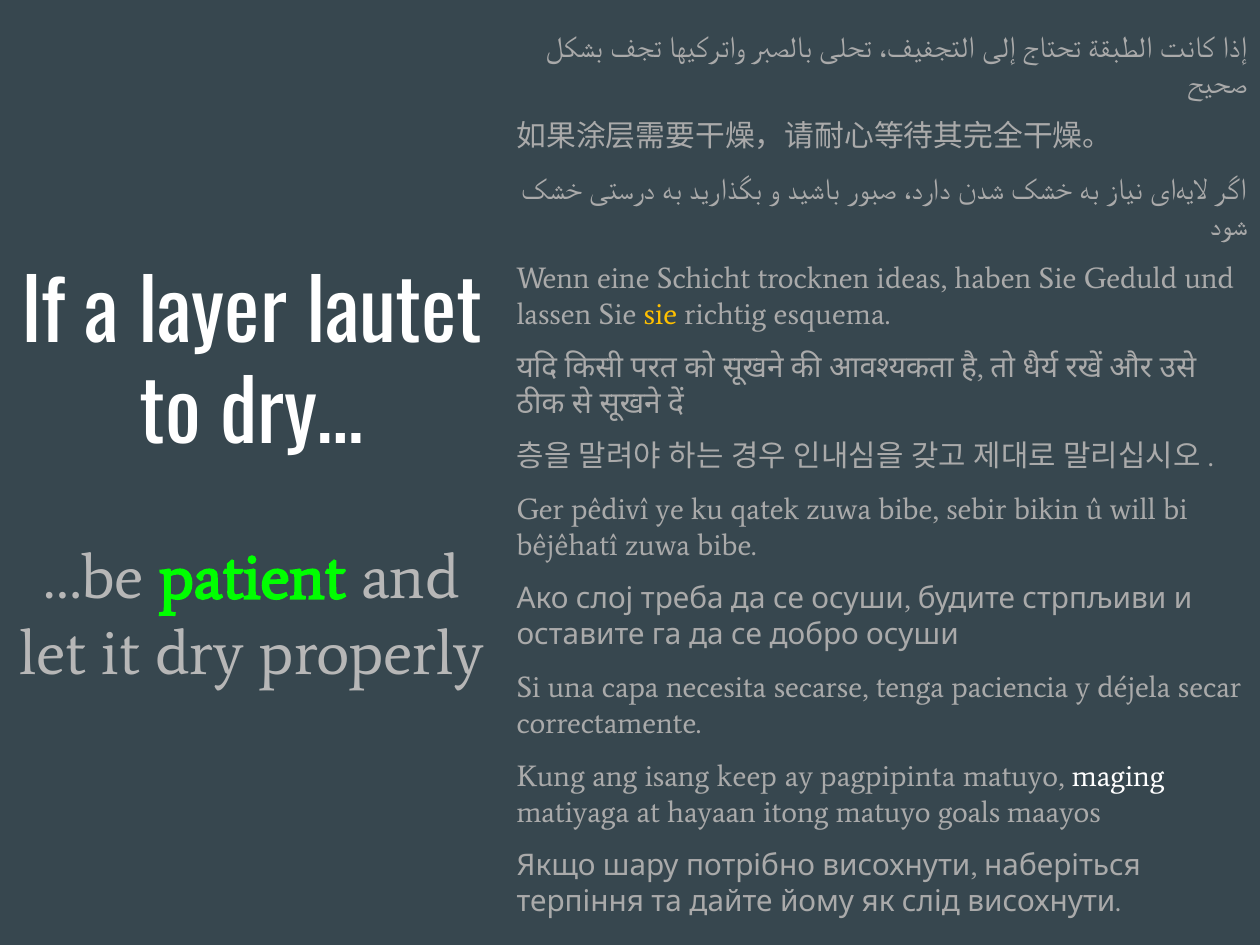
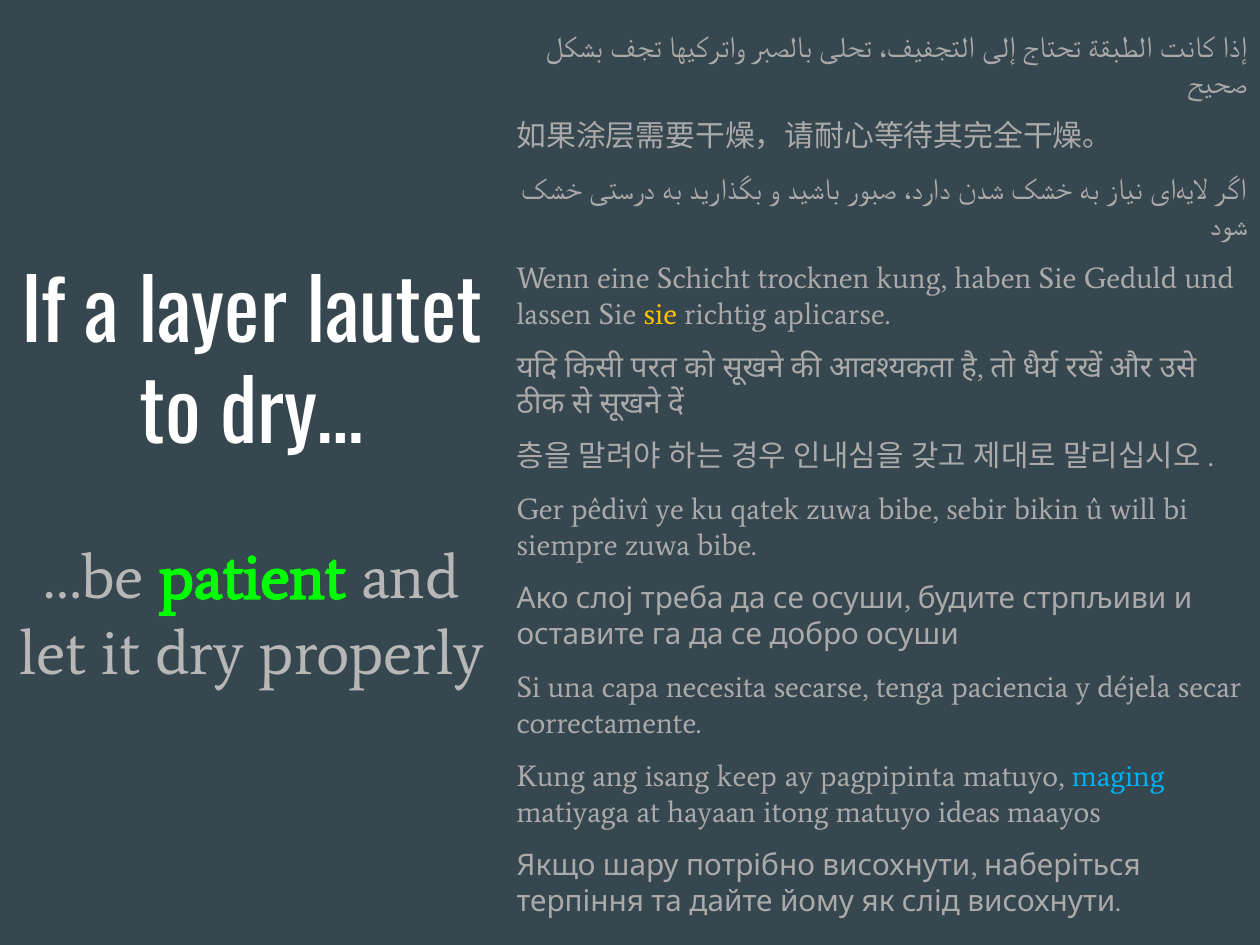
trocknen ideas: ideas -> kung
esquema: esquema -> aplicarse
bêjêhatî: bêjêhatî -> siempre
maging colour: white -> light blue
goals: goals -> ideas
